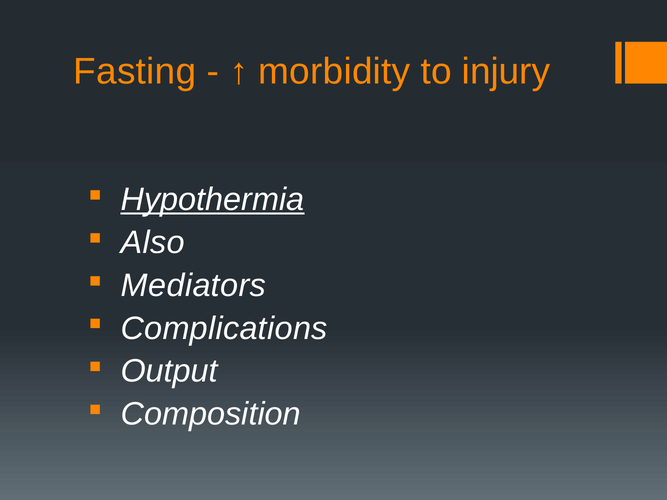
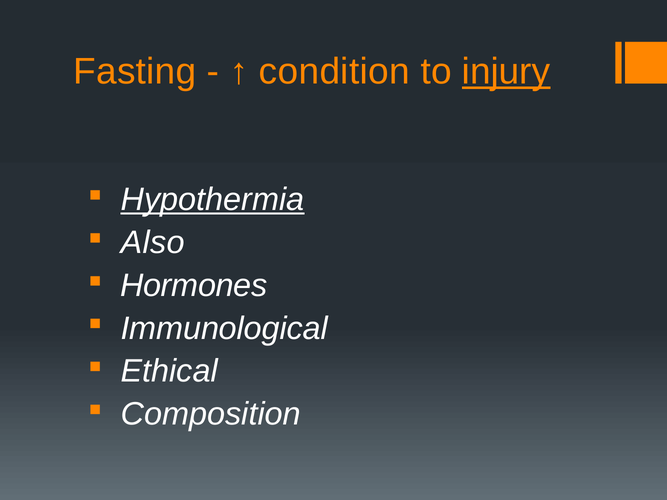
morbidity: morbidity -> condition
injury underline: none -> present
Mediators: Mediators -> Hormones
Complications: Complications -> Immunological
Output: Output -> Ethical
